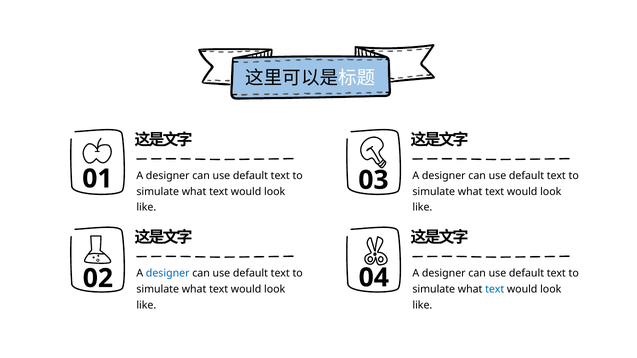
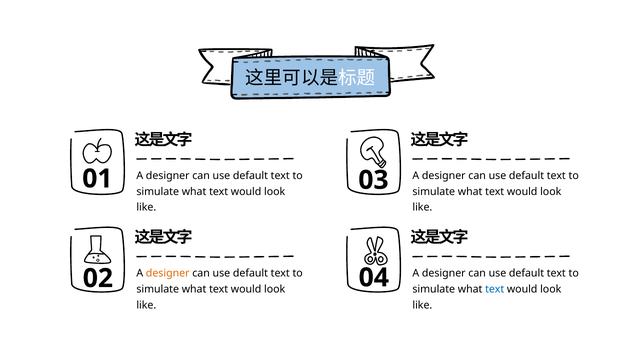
designer at (168, 274) colour: blue -> orange
